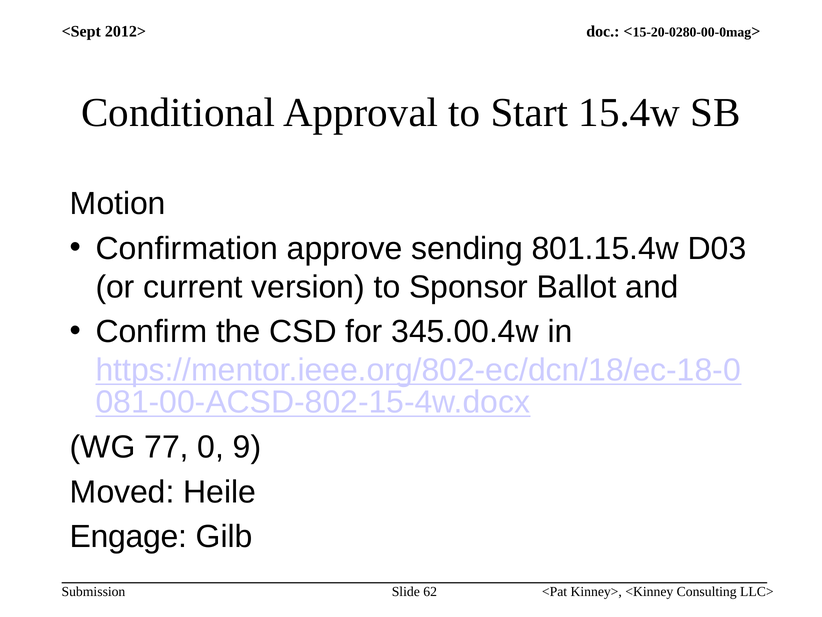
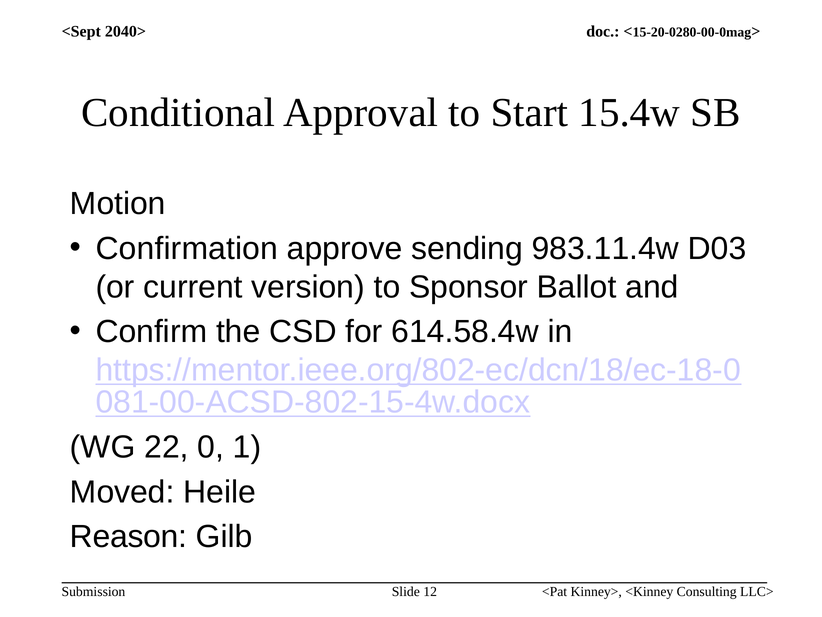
2012>: 2012> -> 2040>
801.15.4w: 801.15.4w -> 983.11.4w
345.00.4w: 345.00.4w -> 614.58.4w
77: 77 -> 22
9: 9 -> 1
Engage: Engage -> Reason
62: 62 -> 12
